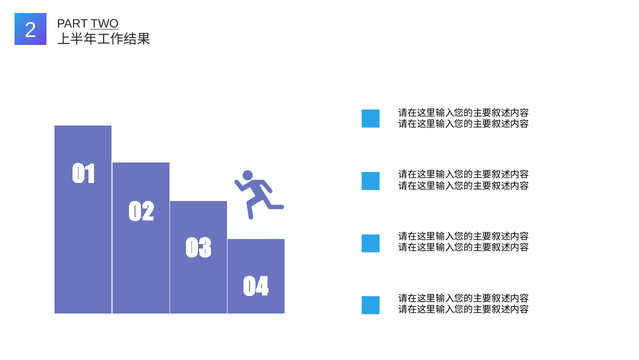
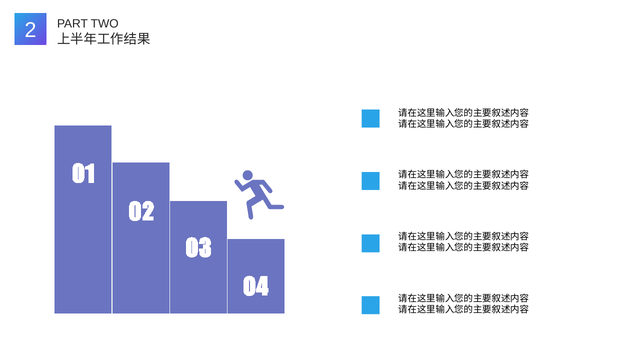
TWO underline: present -> none
